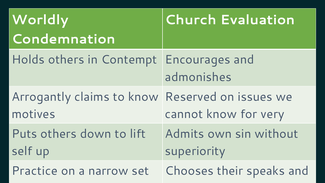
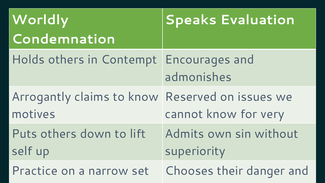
Church at (191, 20): Church -> Speaks
their speaks: speaks -> danger
